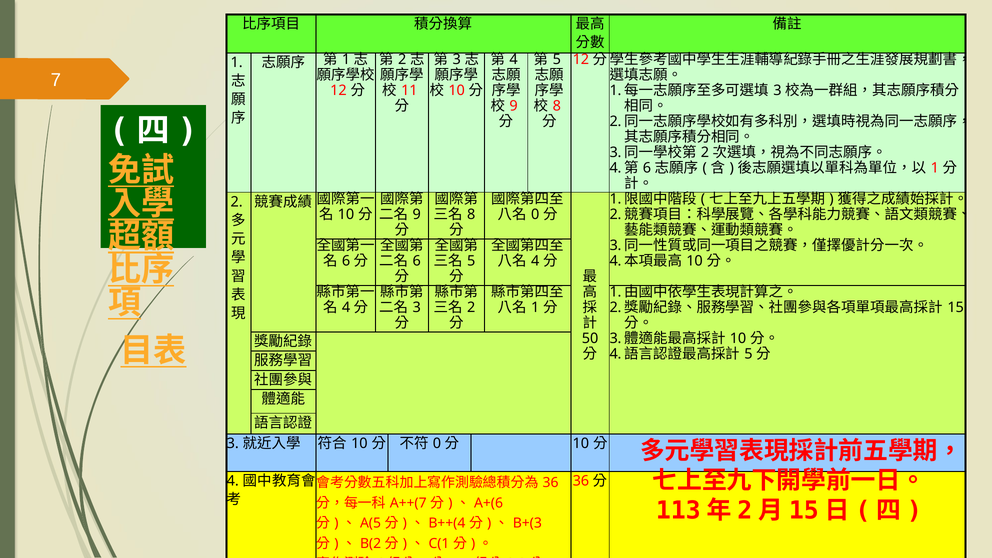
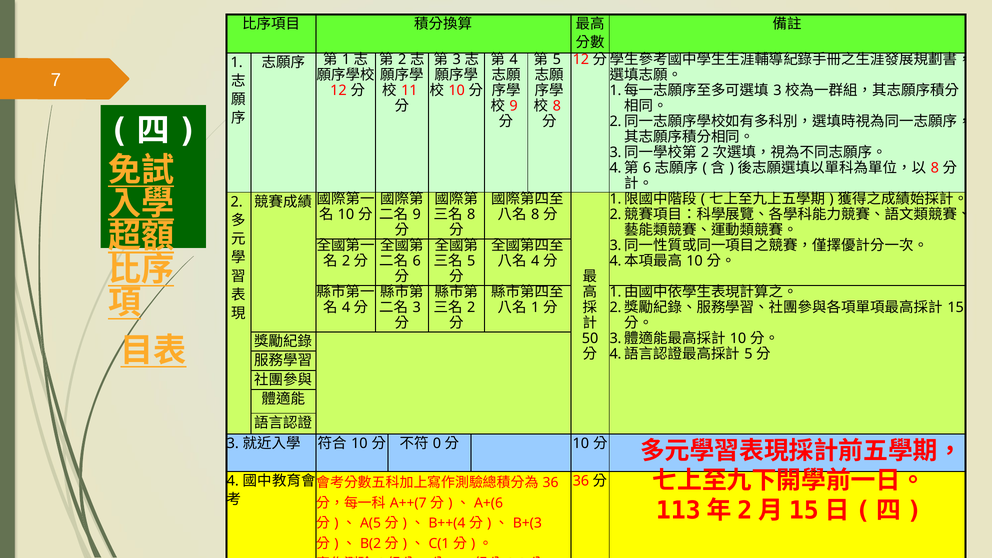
1 at (935, 168): 1 -> 8
0 at (535, 214): 0 -> 8
6 at (346, 261): 6 -> 2
